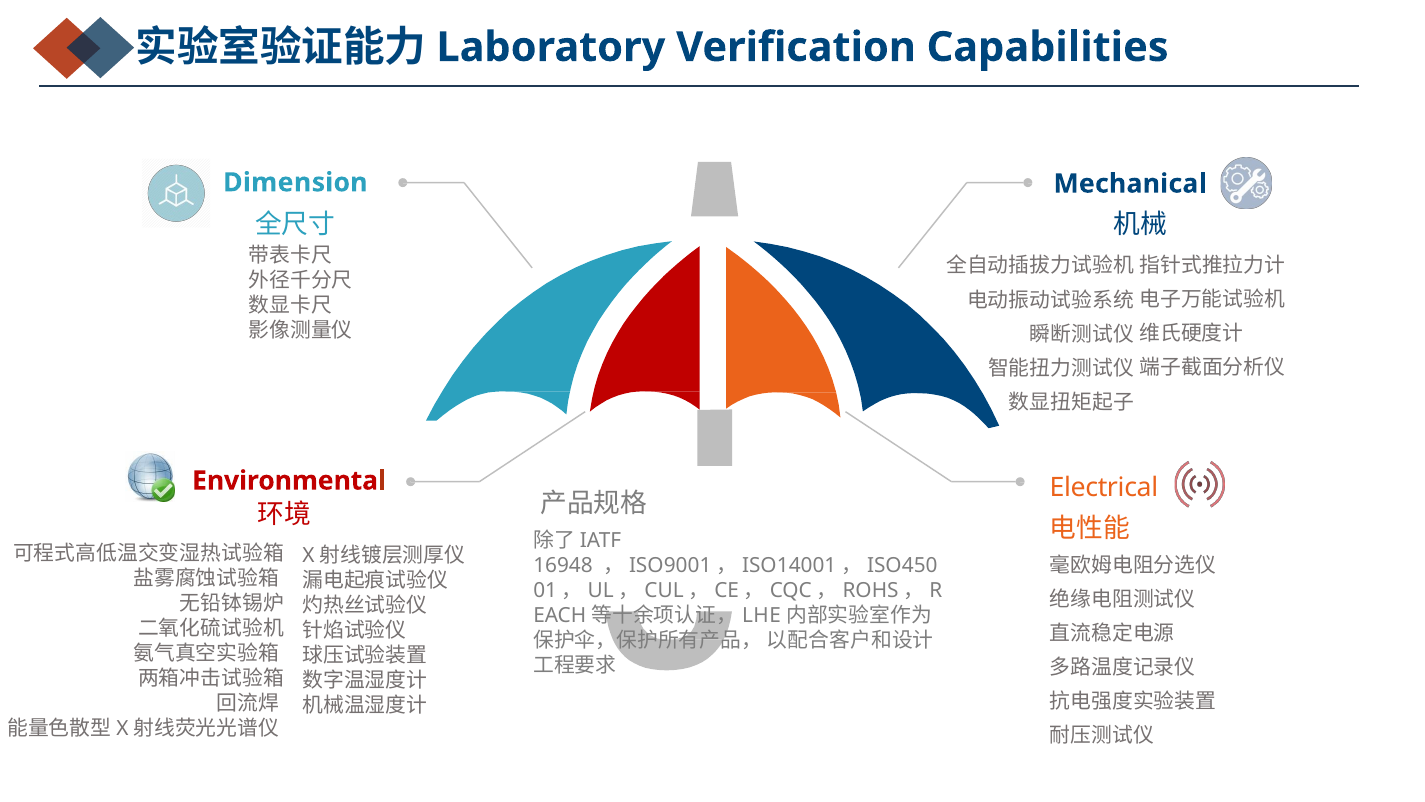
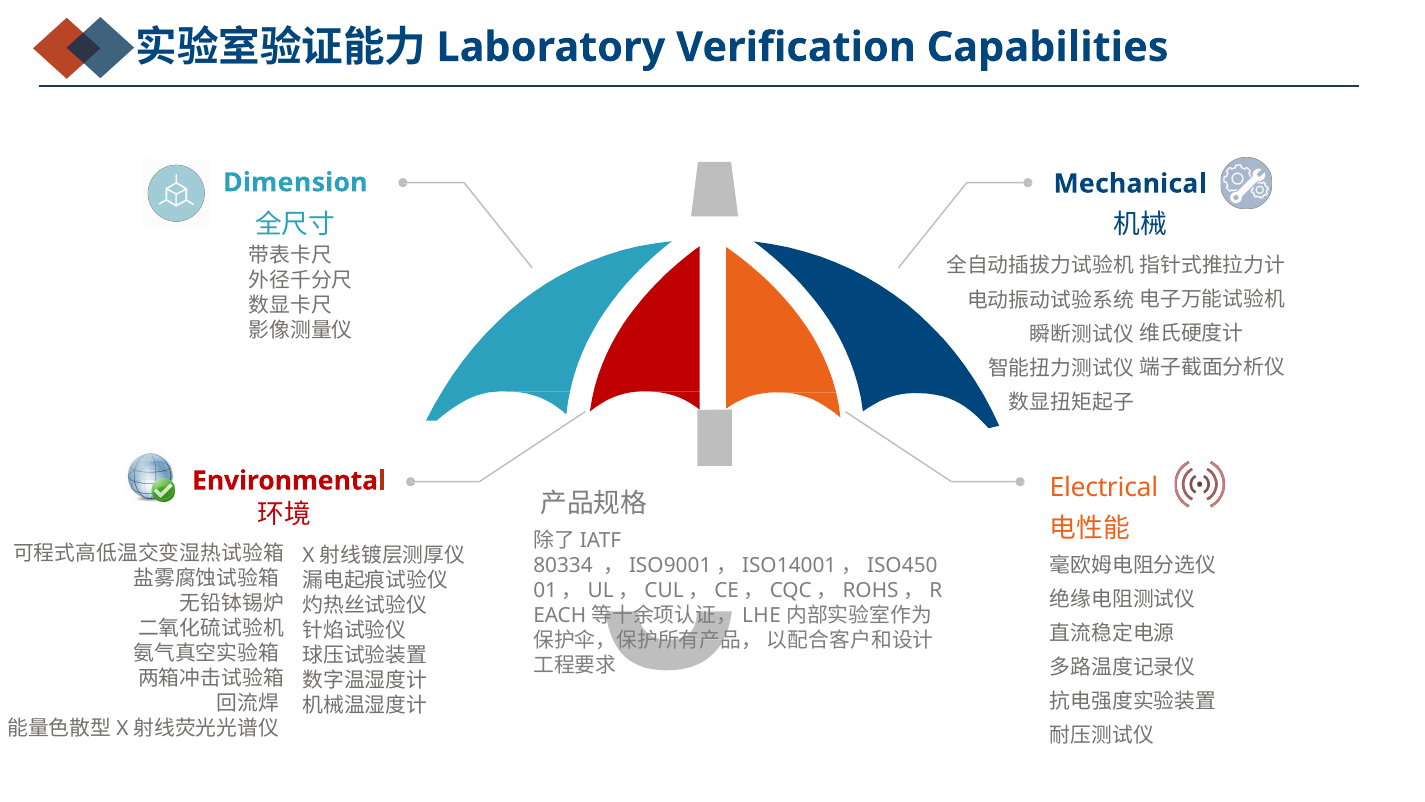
16948: 16948 -> 80334
